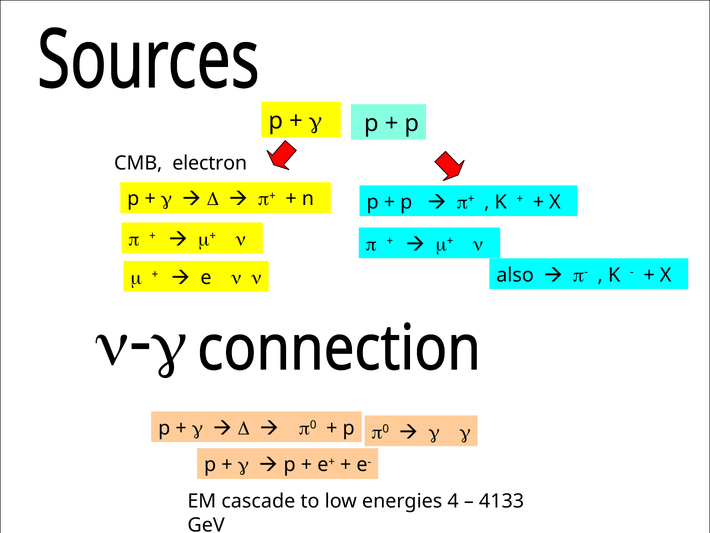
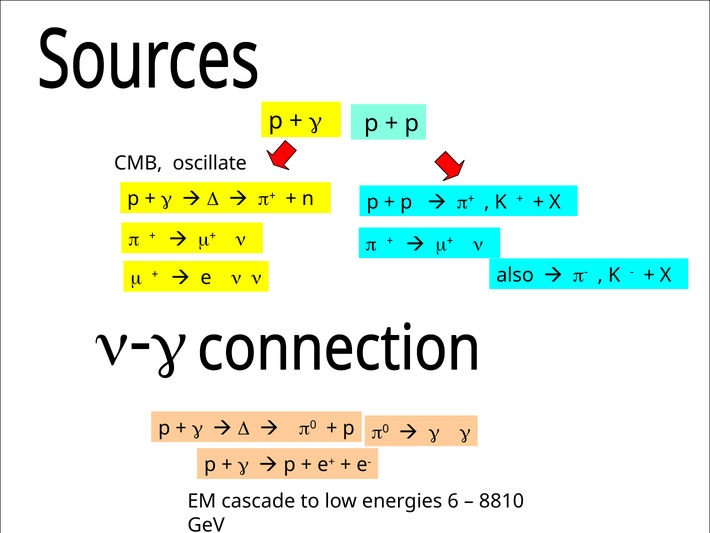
electron: electron -> oscillate
4: 4 -> 6
4133: 4133 -> 8810
